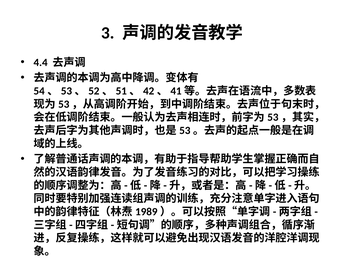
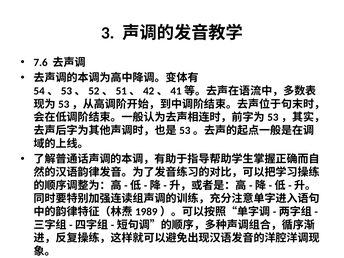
4.4: 4.4 -> 7.6
